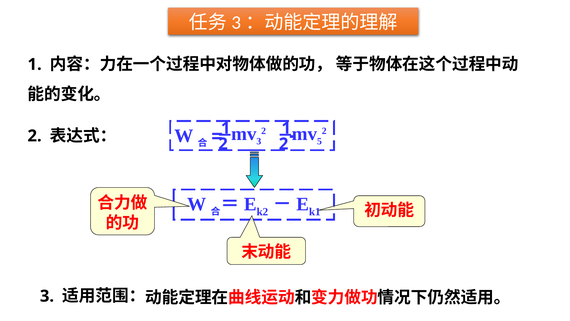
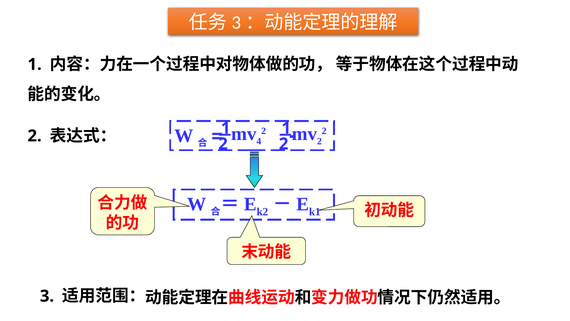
3 at (259, 141): 3 -> 4
5 at (319, 141): 5 -> 2
